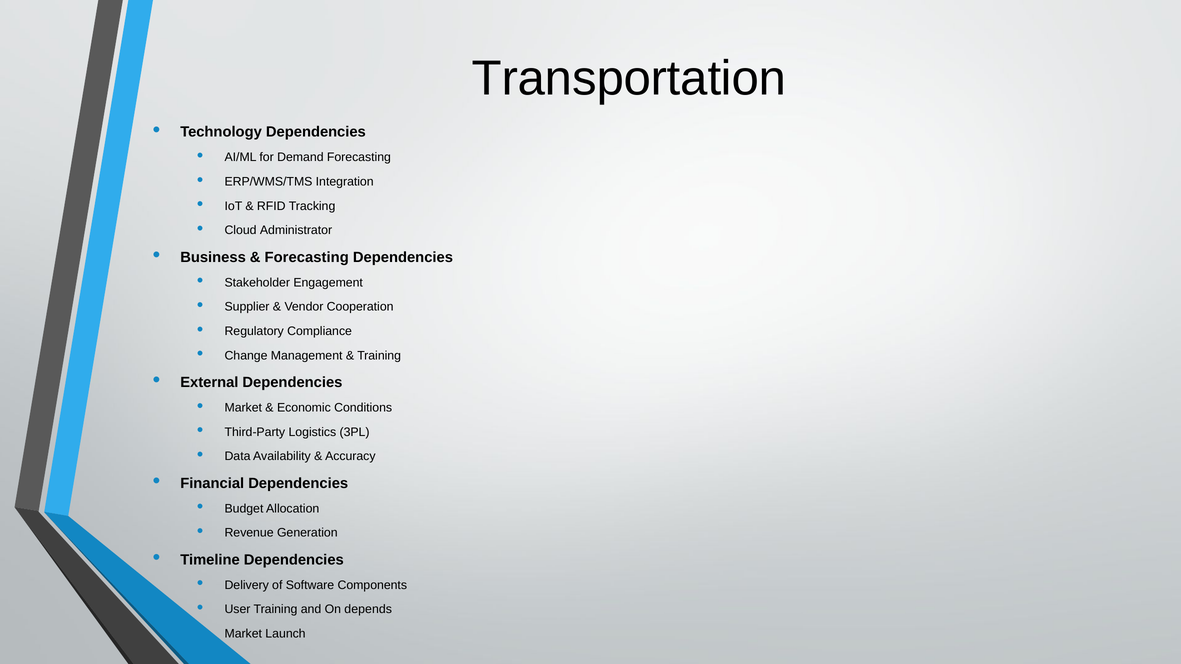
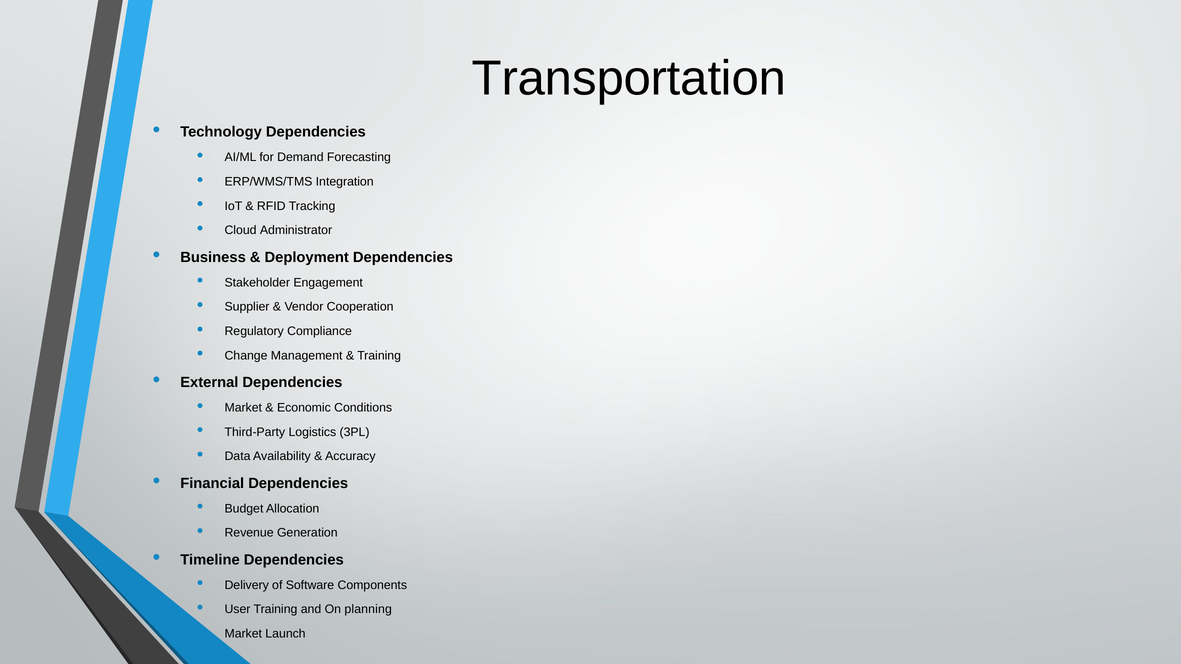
Forecasting at (307, 257): Forecasting -> Deployment
depends: depends -> planning
